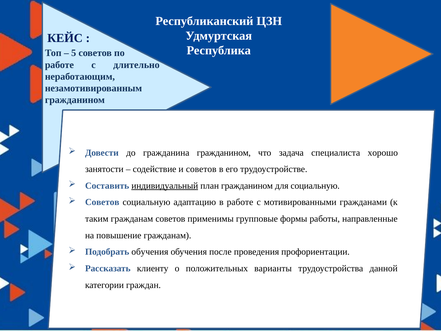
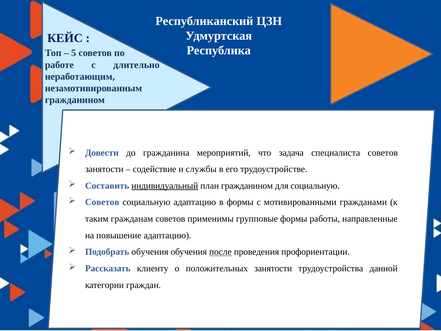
гражданина гражданином: гражданином -> мероприятий
специалиста хорошо: хорошо -> советов
и советов: советов -> службы
в работе: работе -> формы
повышение гражданам: гражданам -> адаптацию
после underline: none -> present
положительных варианты: варианты -> занятости
